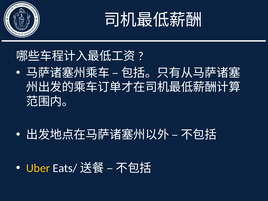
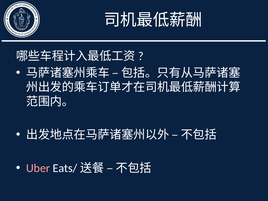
Uber colour: yellow -> pink
